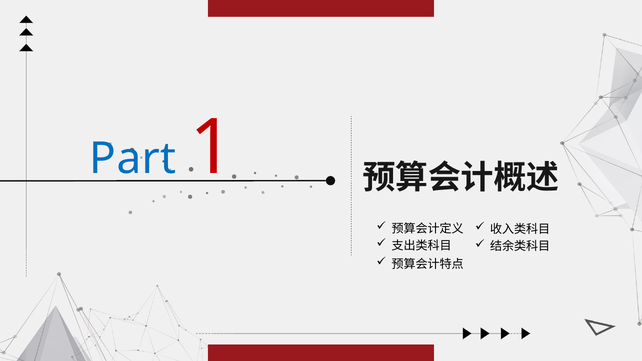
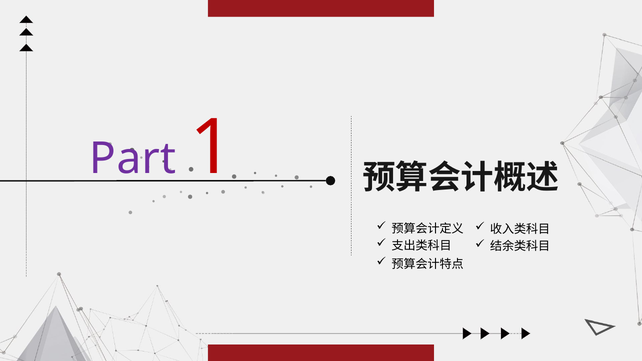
Part colour: blue -> purple
